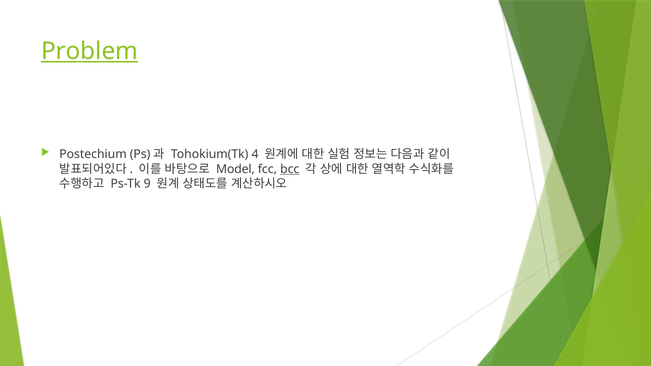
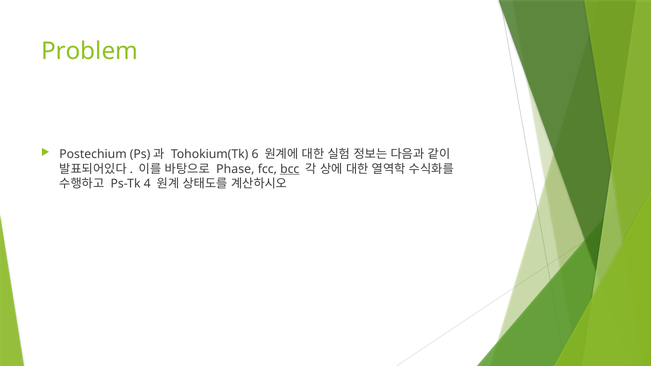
Problem underline: present -> none
4: 4 -> 6
Model: Model -> Phase
9: 9 -> 4
